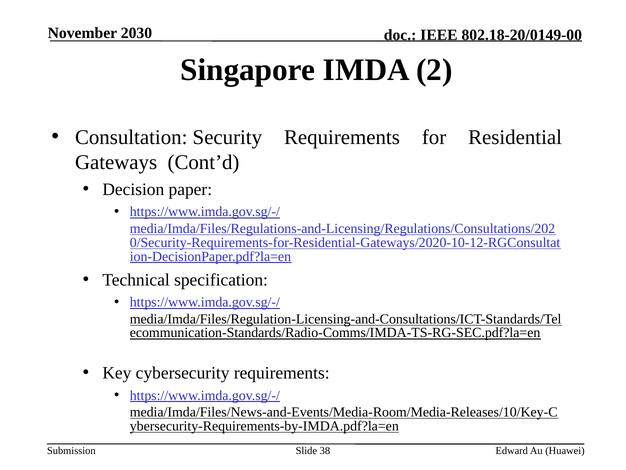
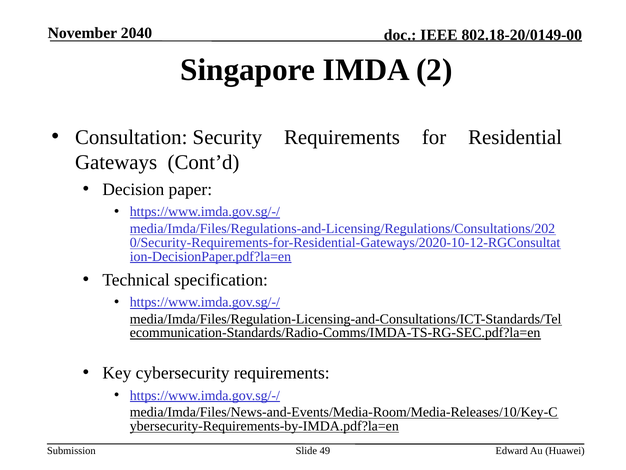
2030: 2030 -> 2040
38: 38 -> 49
